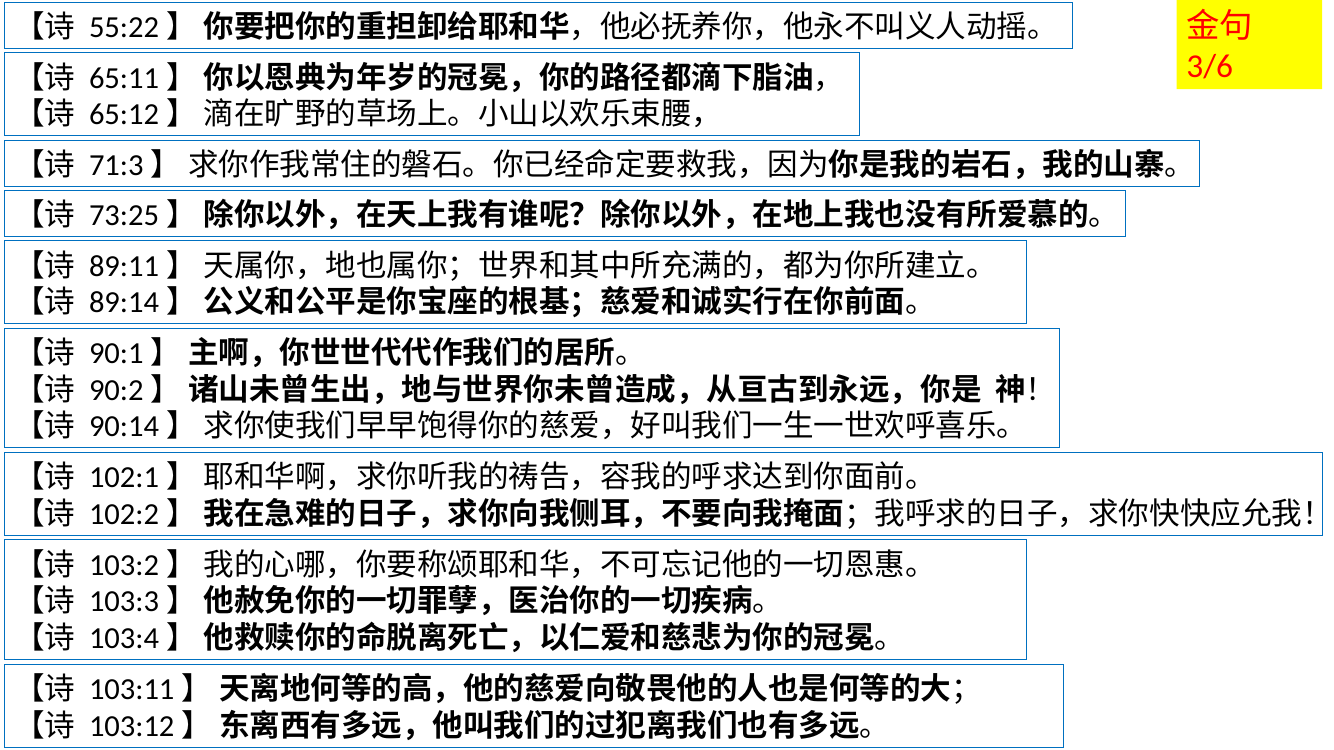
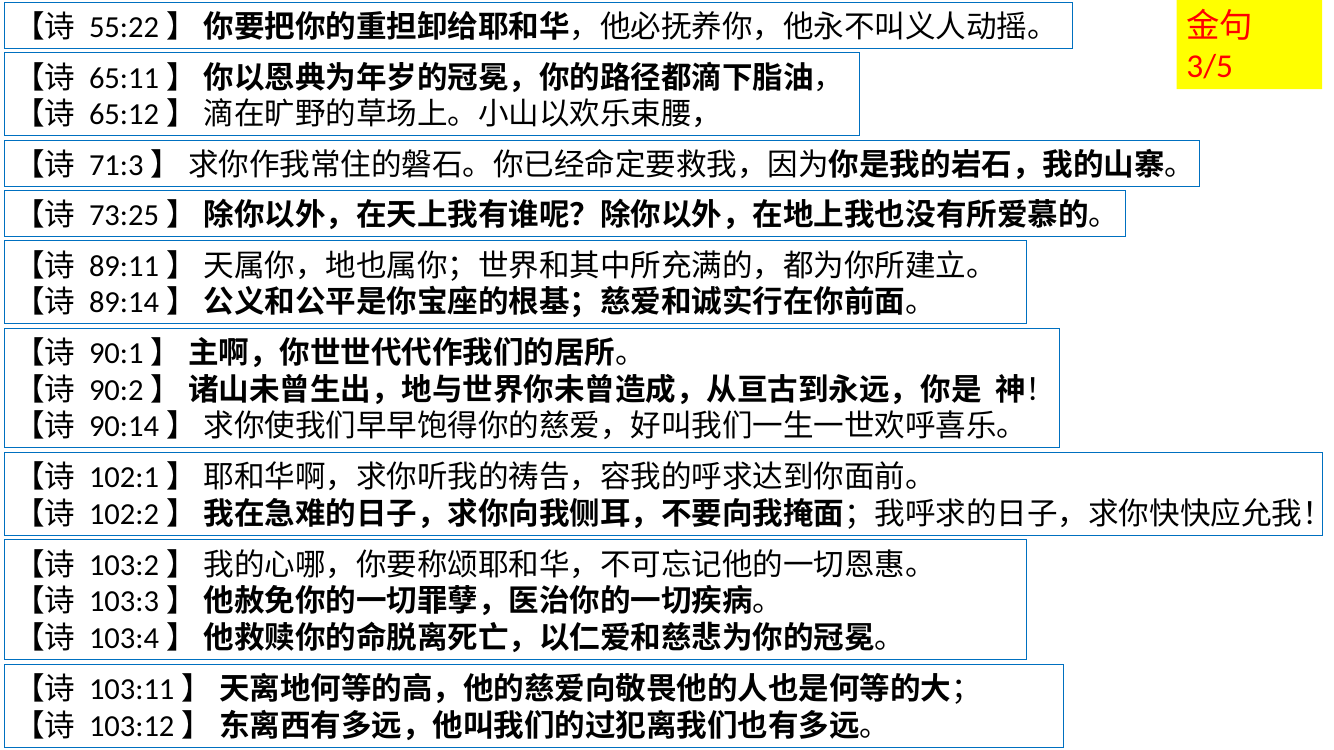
3/6: 3/6 -> 3/5
